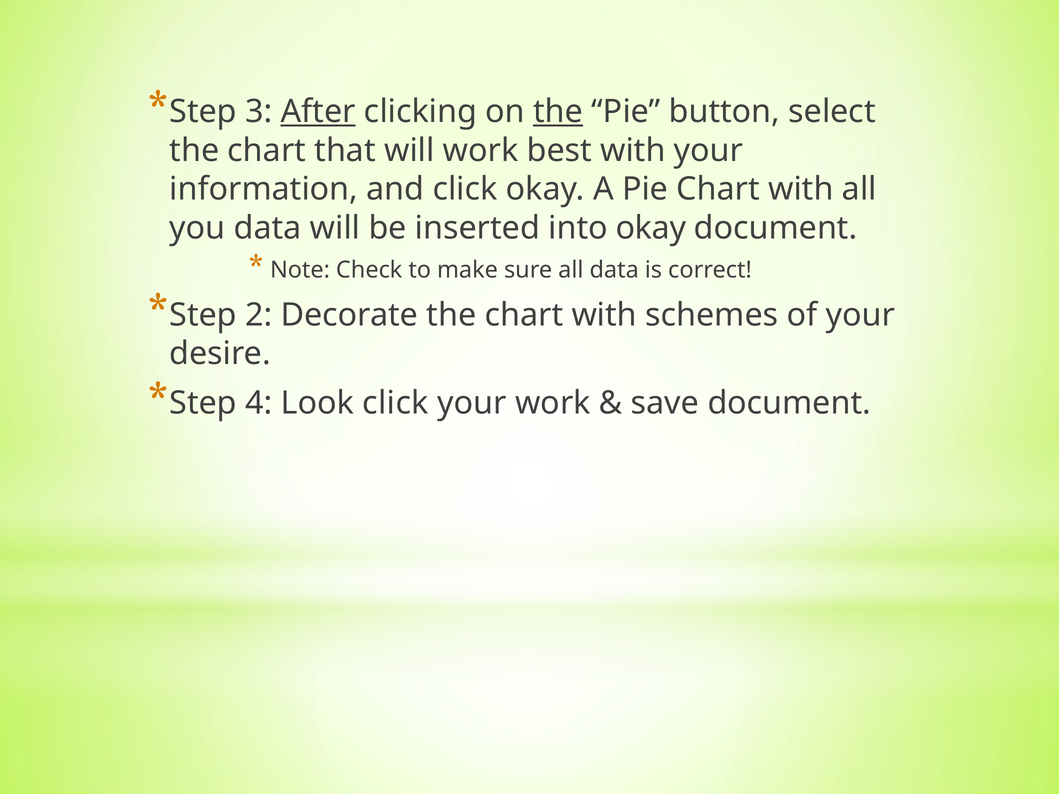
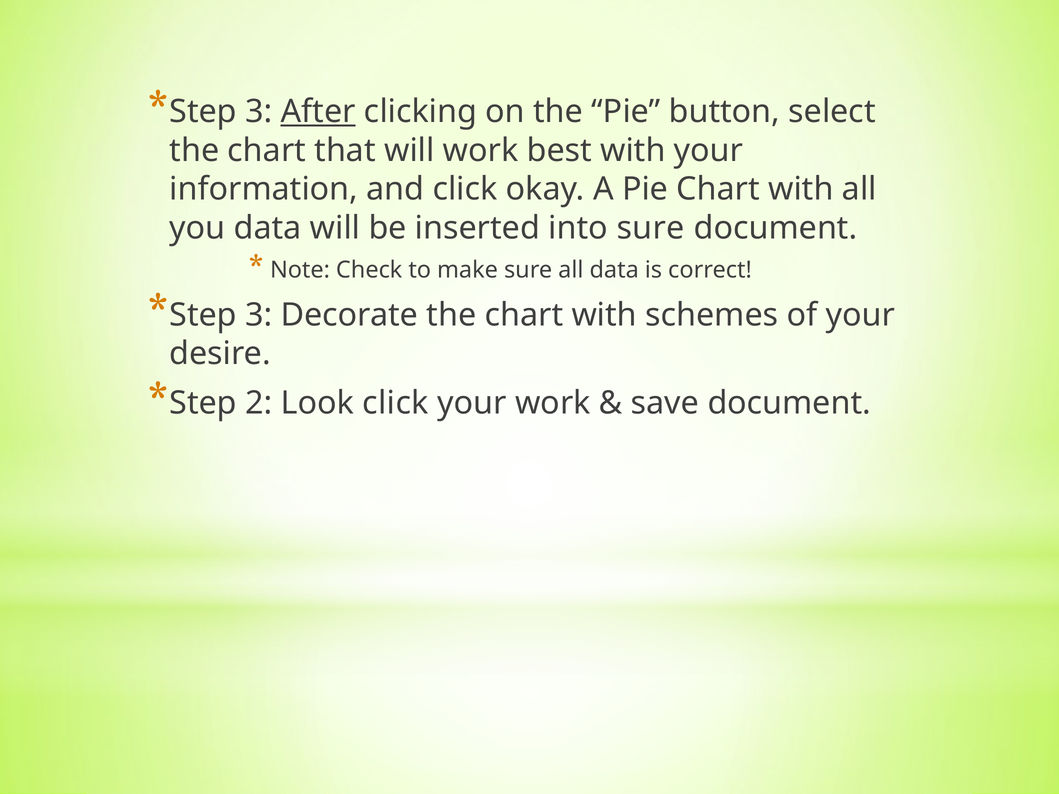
the at (558, 112) underline: present -> none
into okay: okay -> sure
2 at (259, 315): 2 -> 3
4: 4 -> 2
